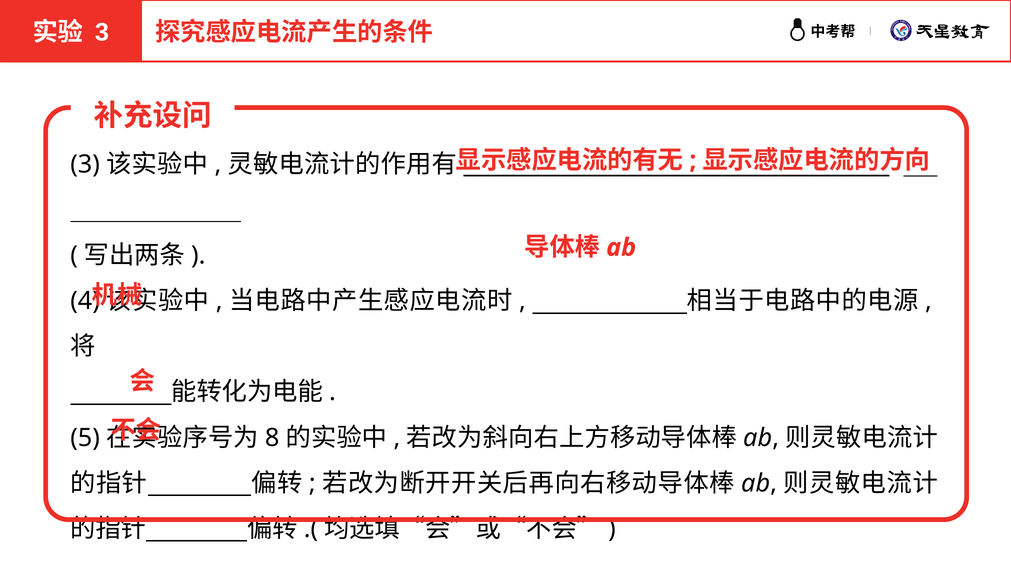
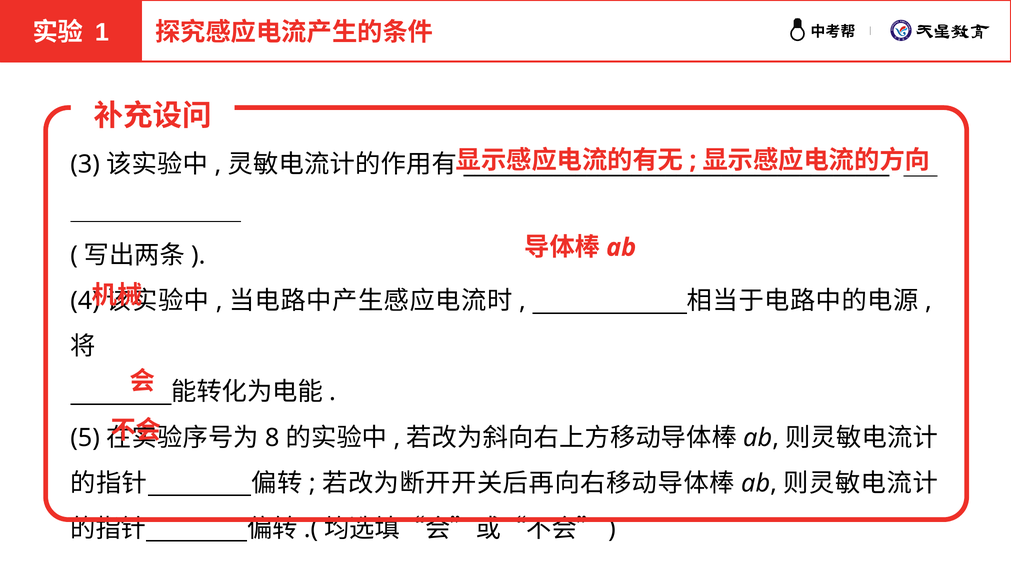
3 at (102, 33): 3 -> 1
